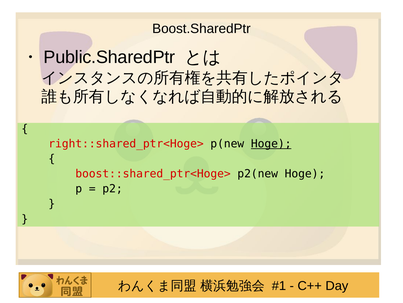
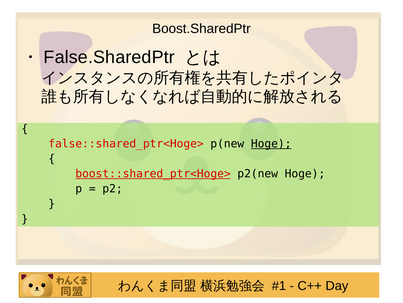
Public.SharedPtr: Public.SharedPtr -> False.SharedPtr
right::shared_ptr<Hoge>: right::shared_ptr<Hoge> -> false::shared_ptr<Hoge>
boost::shared_ptr<Hoge> underline: none -> present
